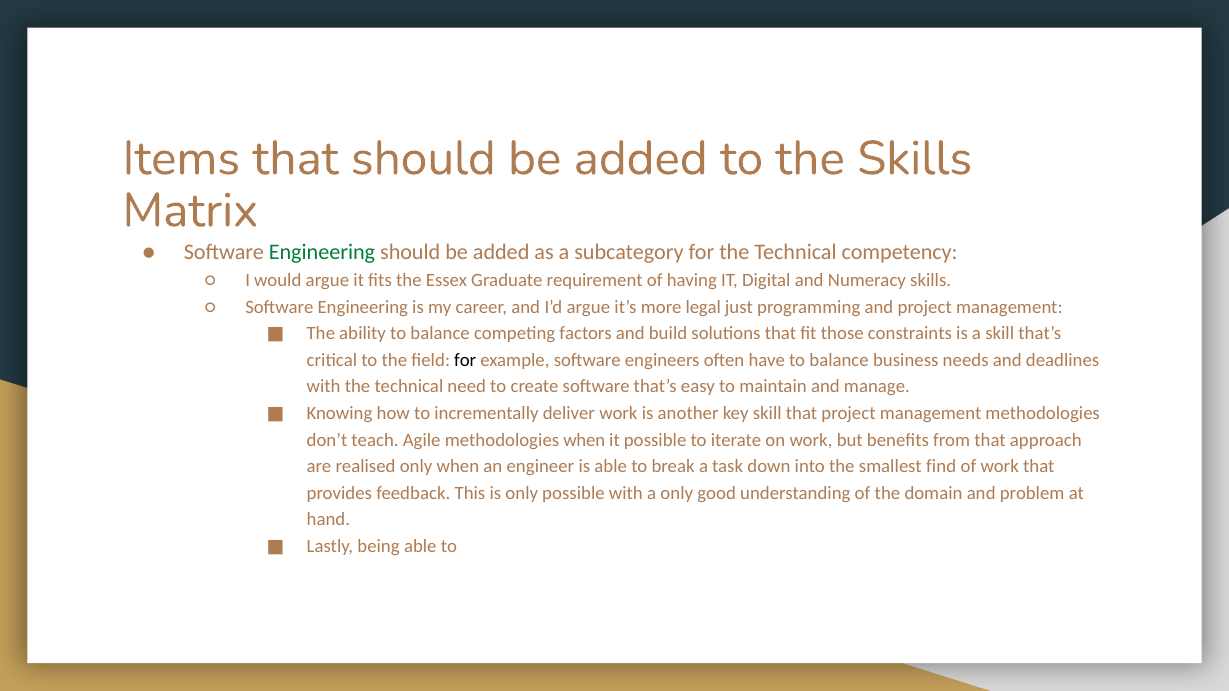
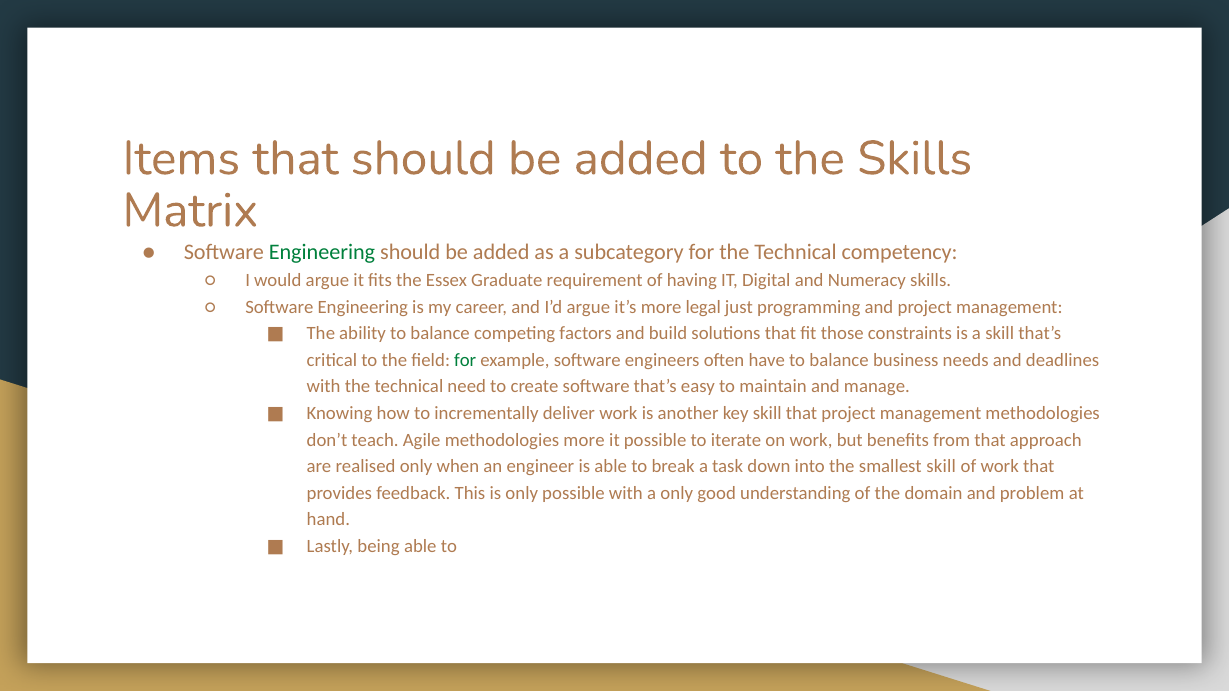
for at (465, 360) colour: black -> green
methodologies when: when -> more
smallest find: find -> skill
